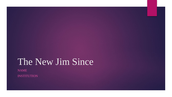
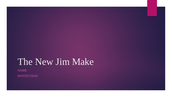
Since: Since -> Make
